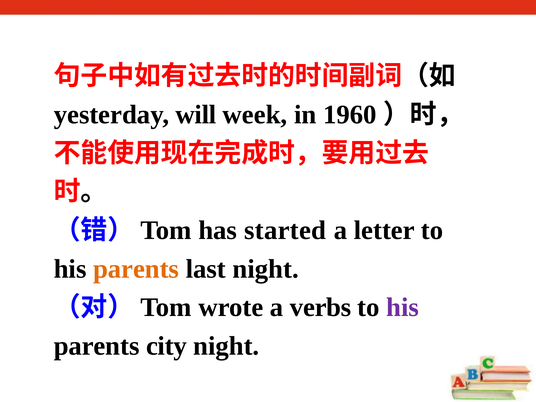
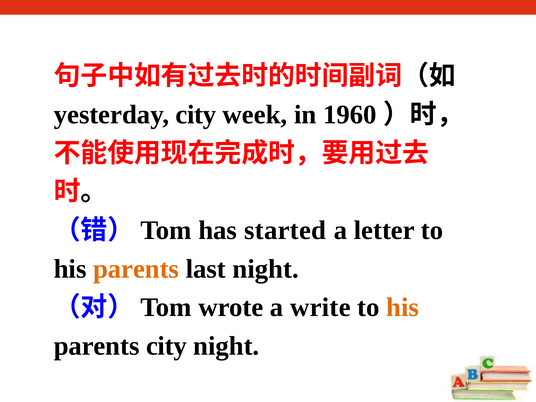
will at (196, 115): will -> city
verbs: verbs -> write
his at (403, 307) colour: purple -> orange
